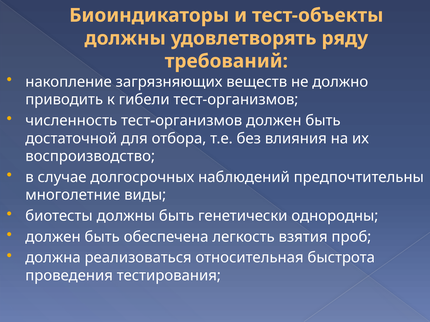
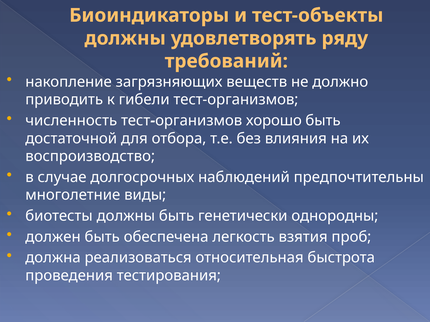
должен at (274, 121): должен -> хорошо
